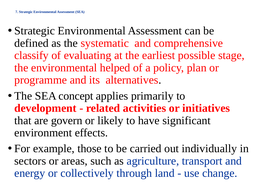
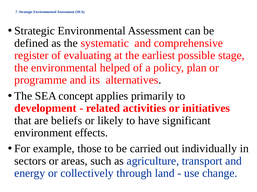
classify: classify -> register
govern: govern -> beliefs
